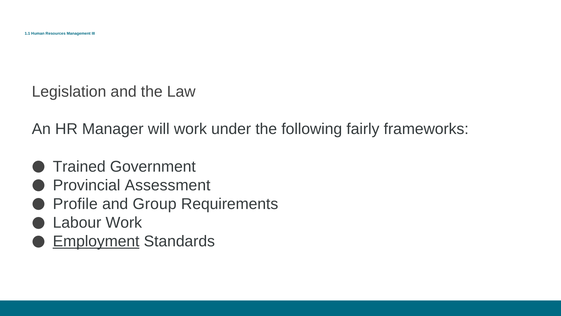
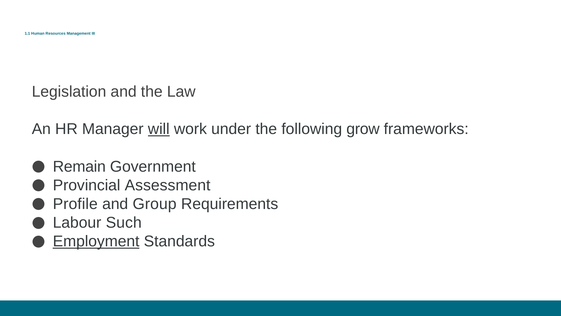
will underline: none -> present
fairly: fairly -> grow
Trained: Trained -> Remain
Labour Work: Work -> Such
